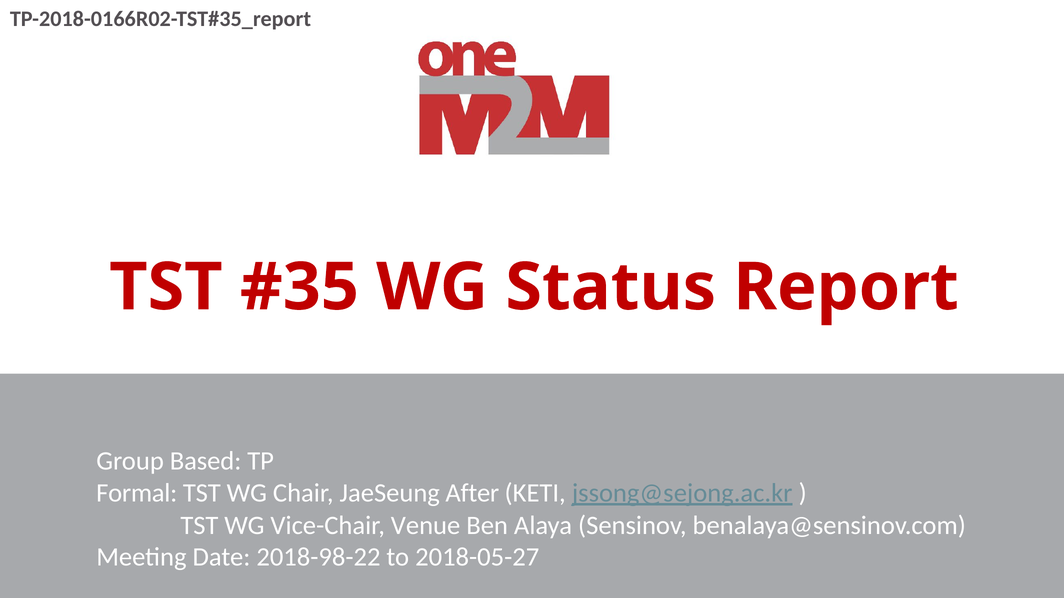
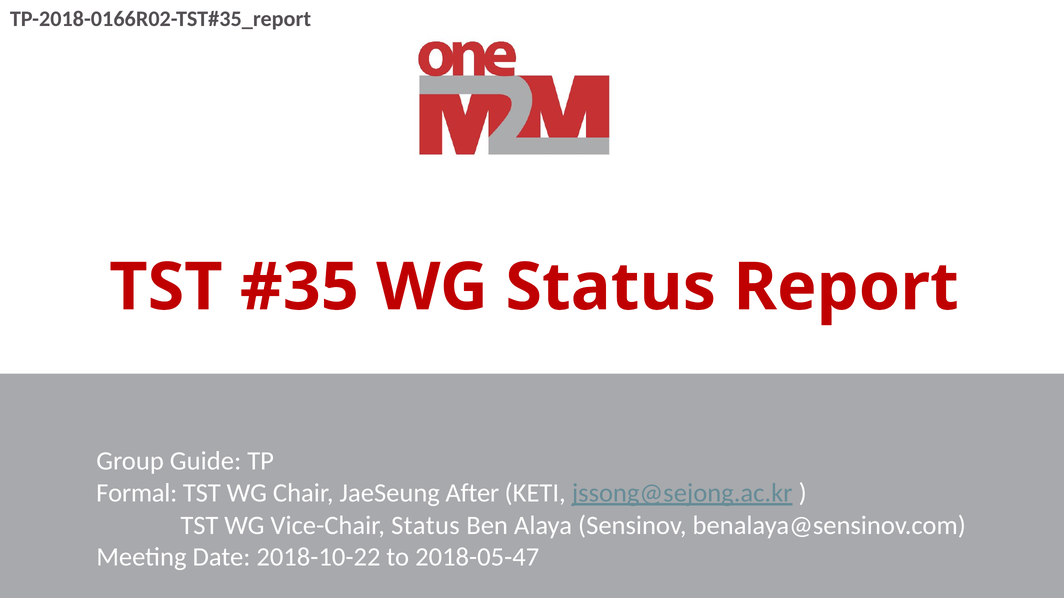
Based: Based -> Guide
Vice-Chair Venue: Venue -> Status
2018-98-22: 2018-98-22 -> 2018-10-22
2018-05-27: 2018-05-27 -> 2018-05-47
